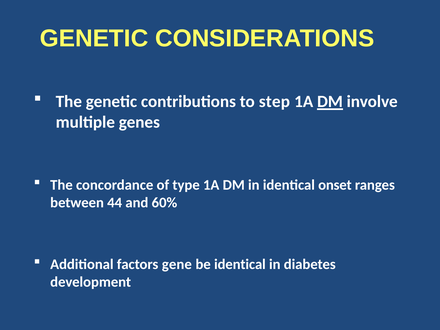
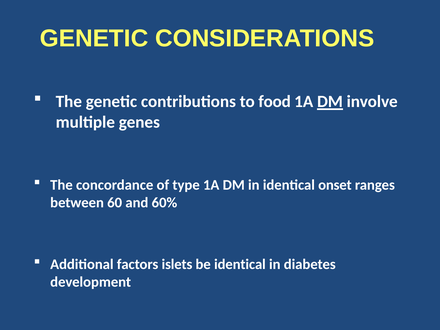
step: step -> food
44: 44 -> 60
gene: gene -> islets
